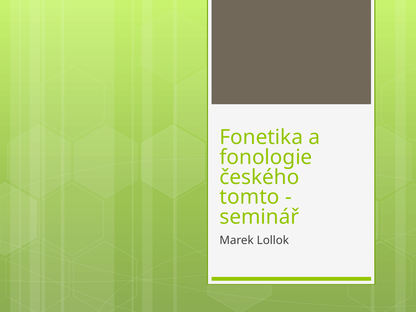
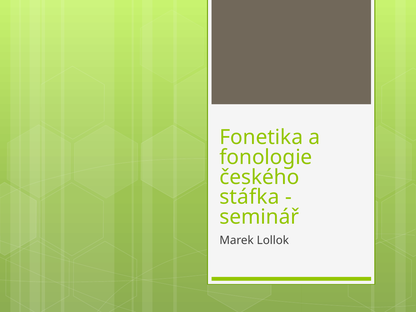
tomto: tomto -> stáfka
